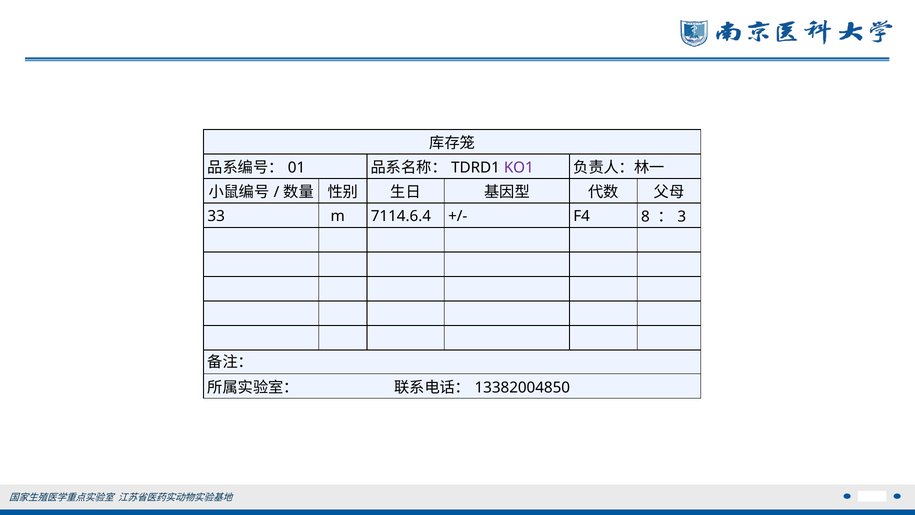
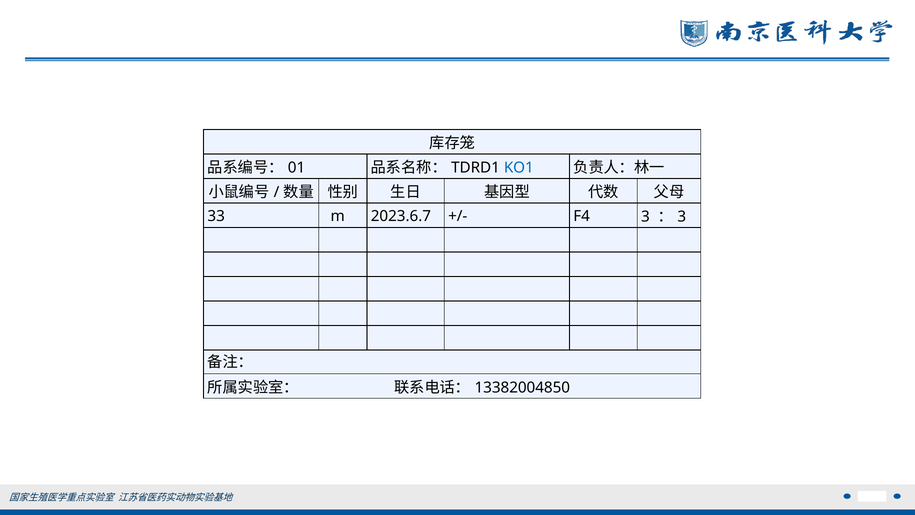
KO1 colour: purple -> blue
7114.6.4: 7114.6.4 -> 2023.6.7
F4 8: 8 -> 3
